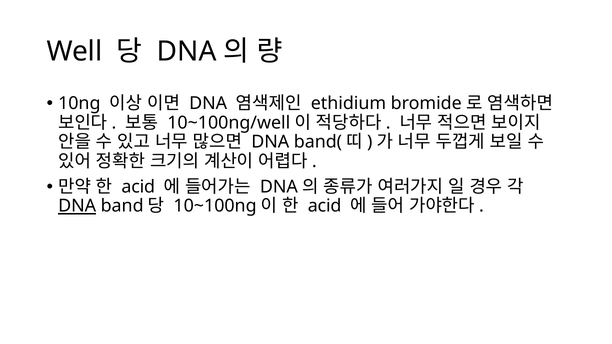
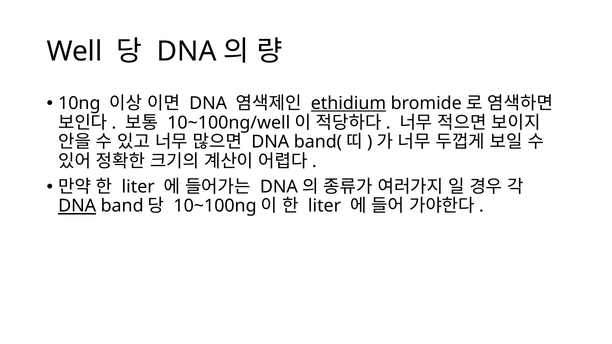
ethidium underline: none -> present
acid at (138, 187): acid -> liter
acid at (325, 206): acid -> liter
